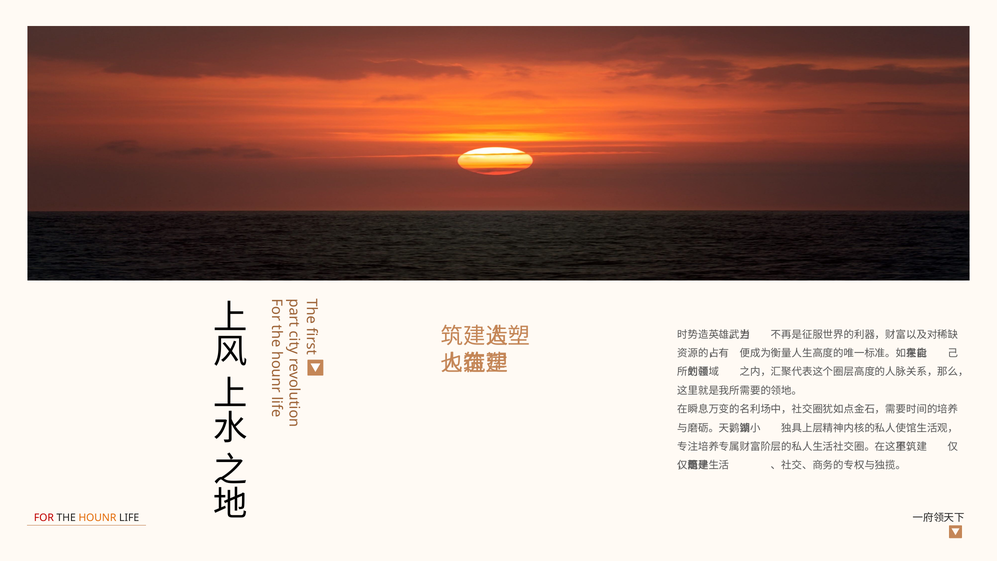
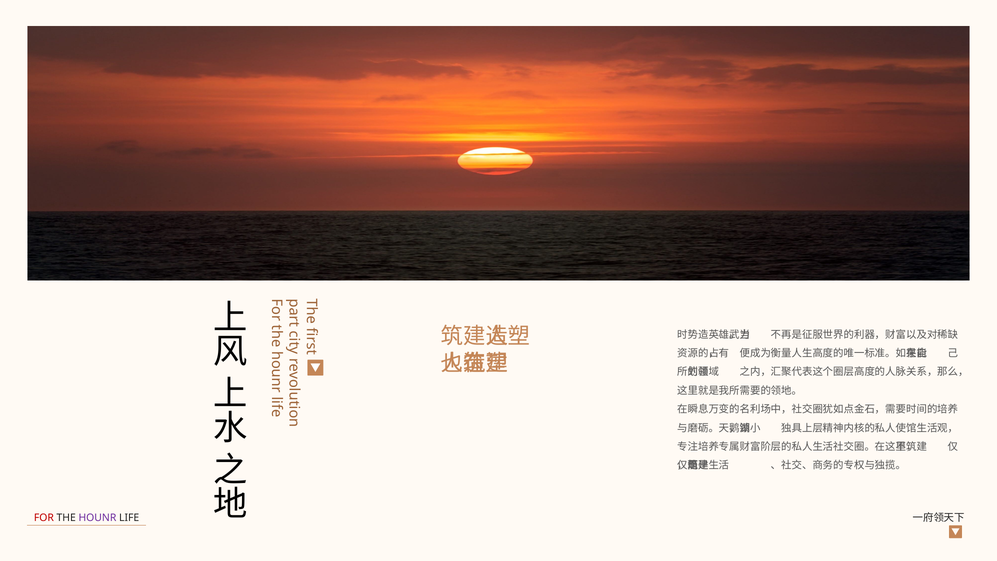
HOUNR colour: orange -> purple
